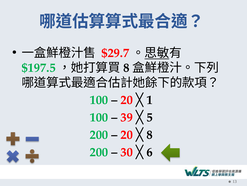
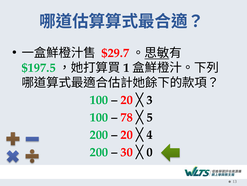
8 at (126, 68): 8 -> 1
1: 1 -> 3
39: 39 -> 78
20 8: 8 -> 4
6: 6 -> 0
